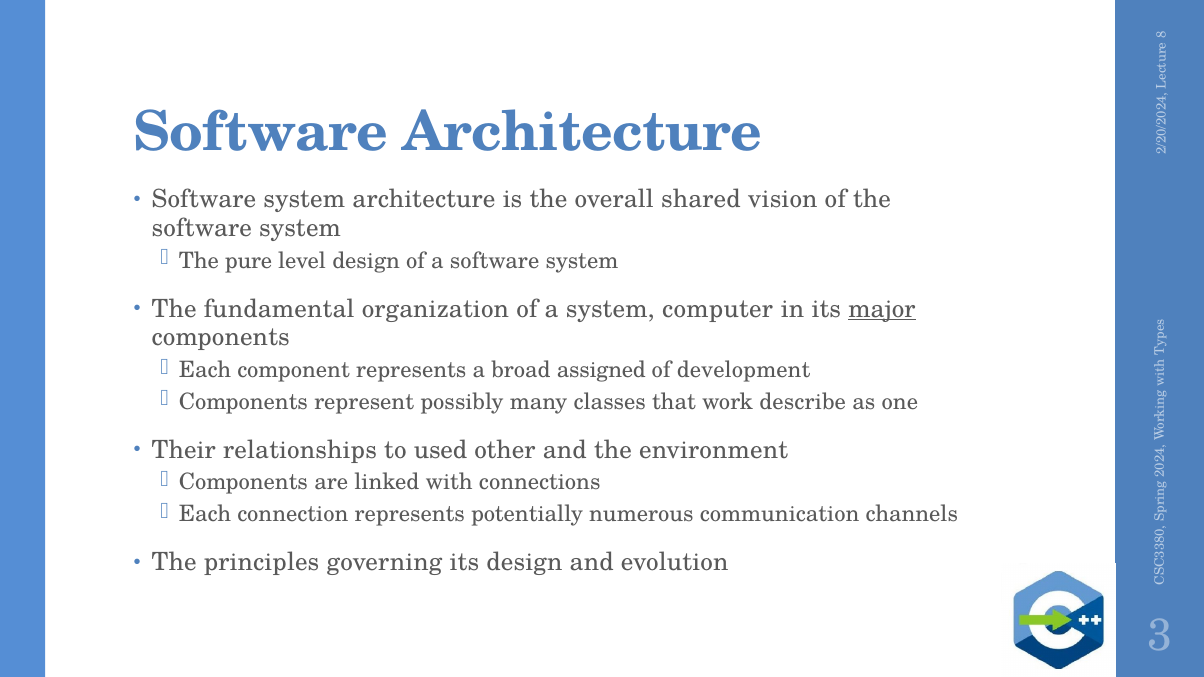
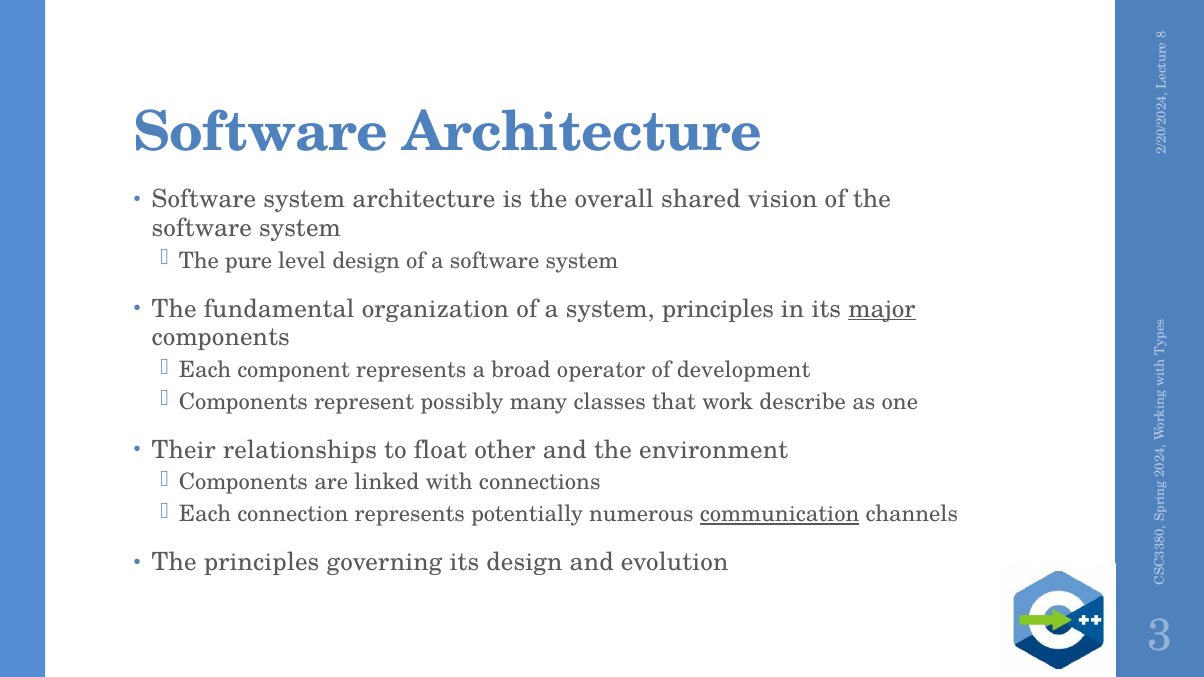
system computer: computer -> principles
assigned: assigned -> operator
used: used -> float
communication underline: none -> present
